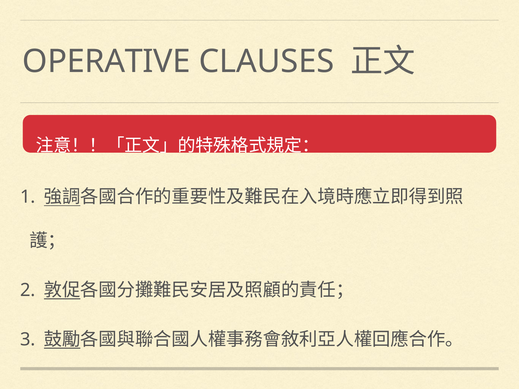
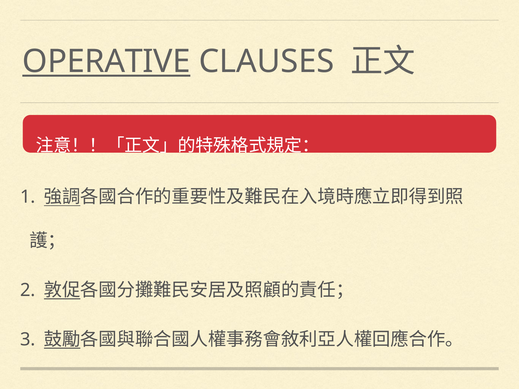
OPERATIVE underline: none -> present
